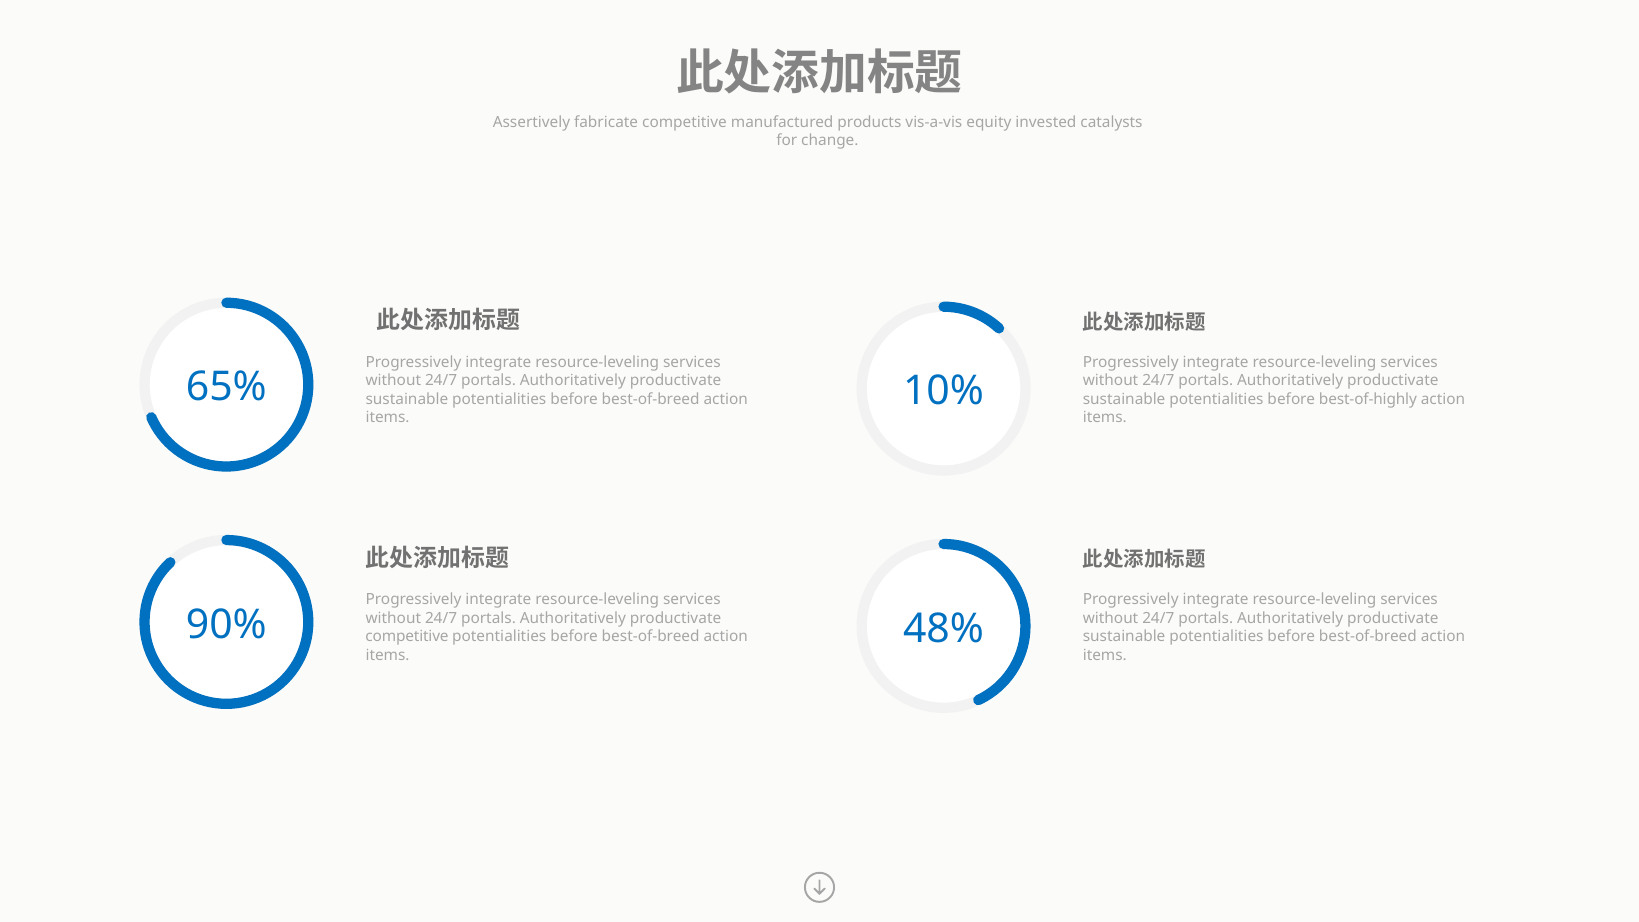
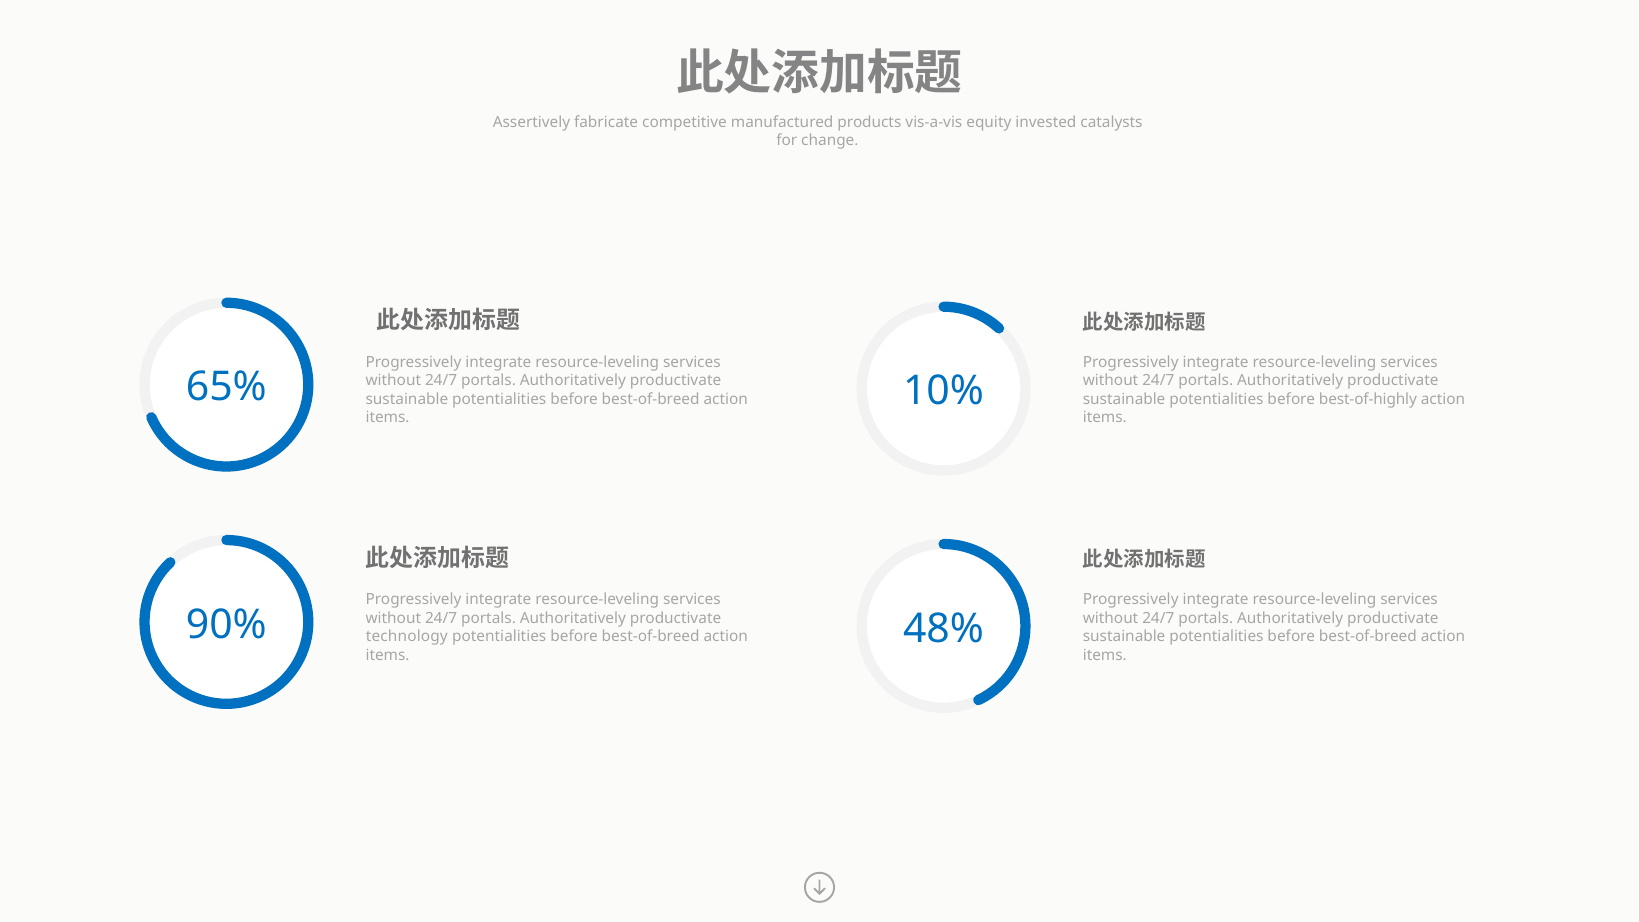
competitive at (407, 637): competitive -> technology
